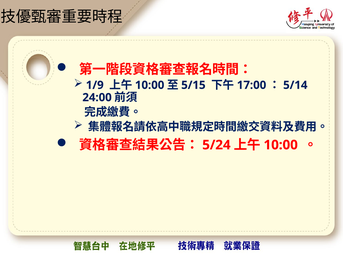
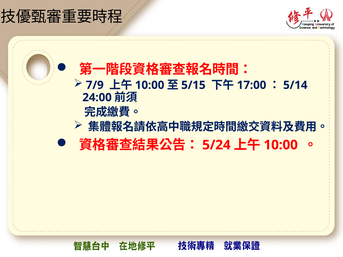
1/9: 1/9 -> 7/9
